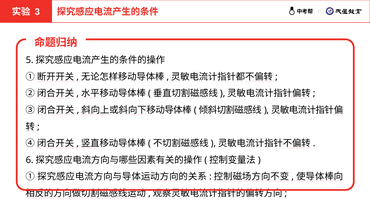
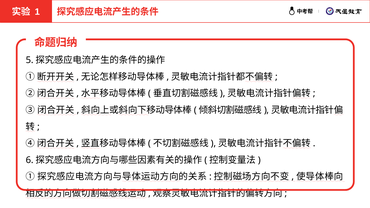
3: 3 -> 1
